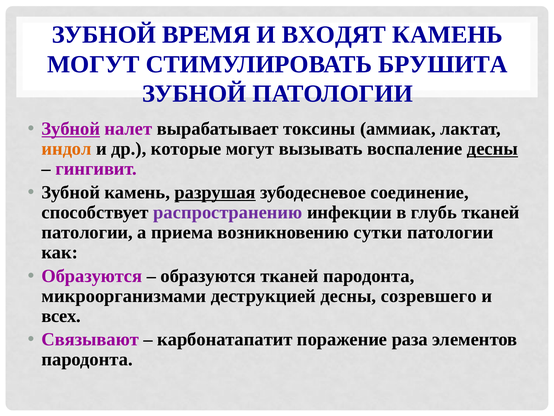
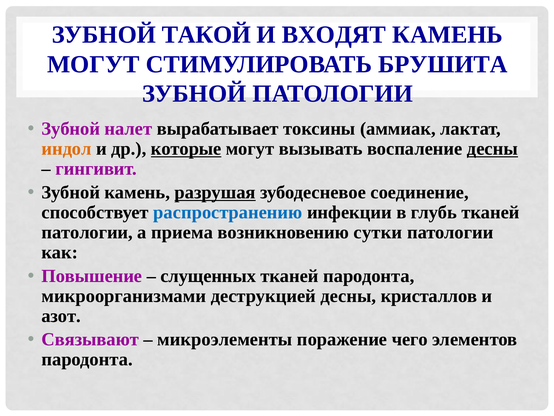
ВРЕМЯ: ВРЕМЯ -> ТАКОЙ
Зубной at (71, 129) underline: present -> none
которые underline: none -> present
распространению colour: purple -> blue
Образуются at (92, 276): Образуются -> Повышение
образуются at (208, 276): образуются -> слущенных
созревшего: созревшего -> кристаллов
всех: всех -> азот
карбонатапатит: карбонатапатит -> микроэлементы
раза: раза -> чего
